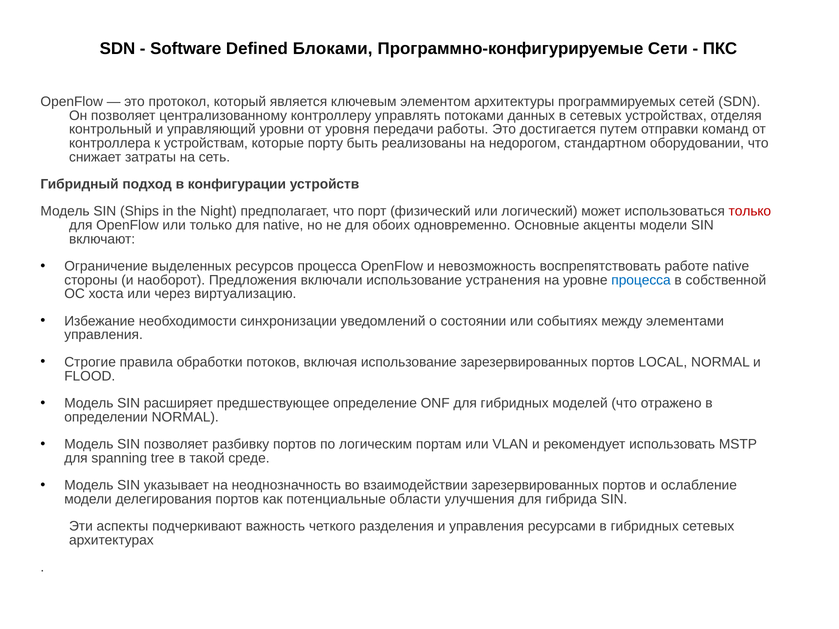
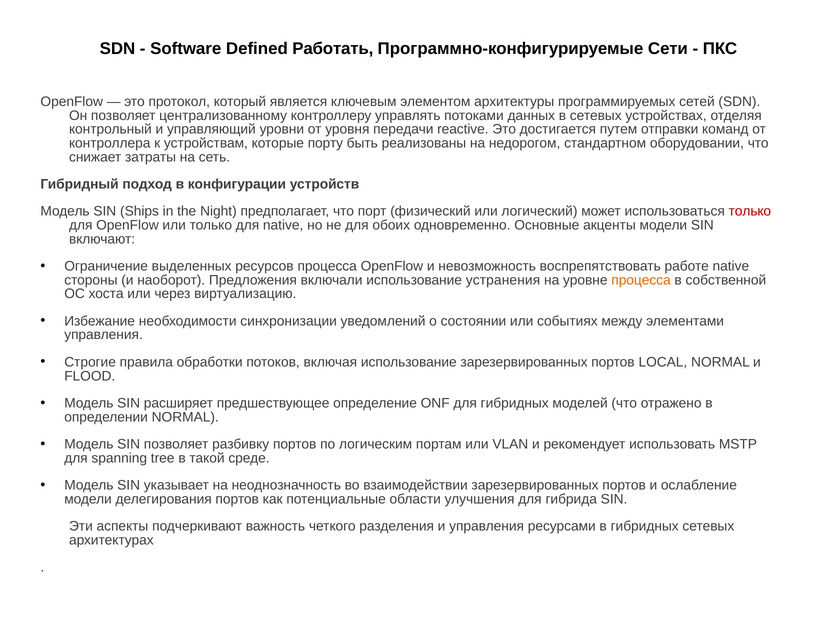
Блоками: Блоками -> Работать
работы: работы -> reactive
процесса at (641, 280) colour: blue -> orange
